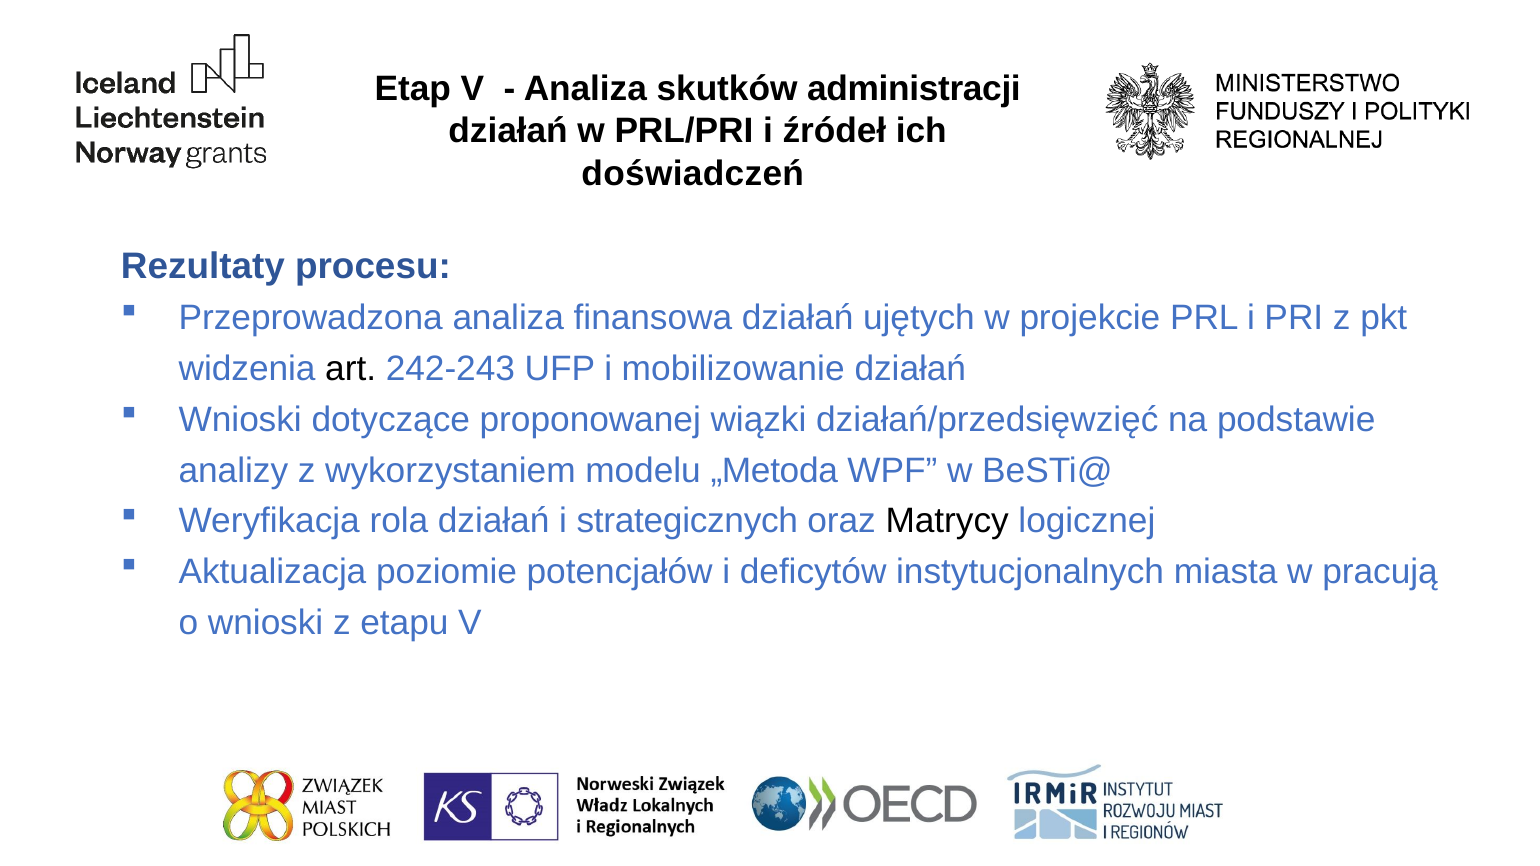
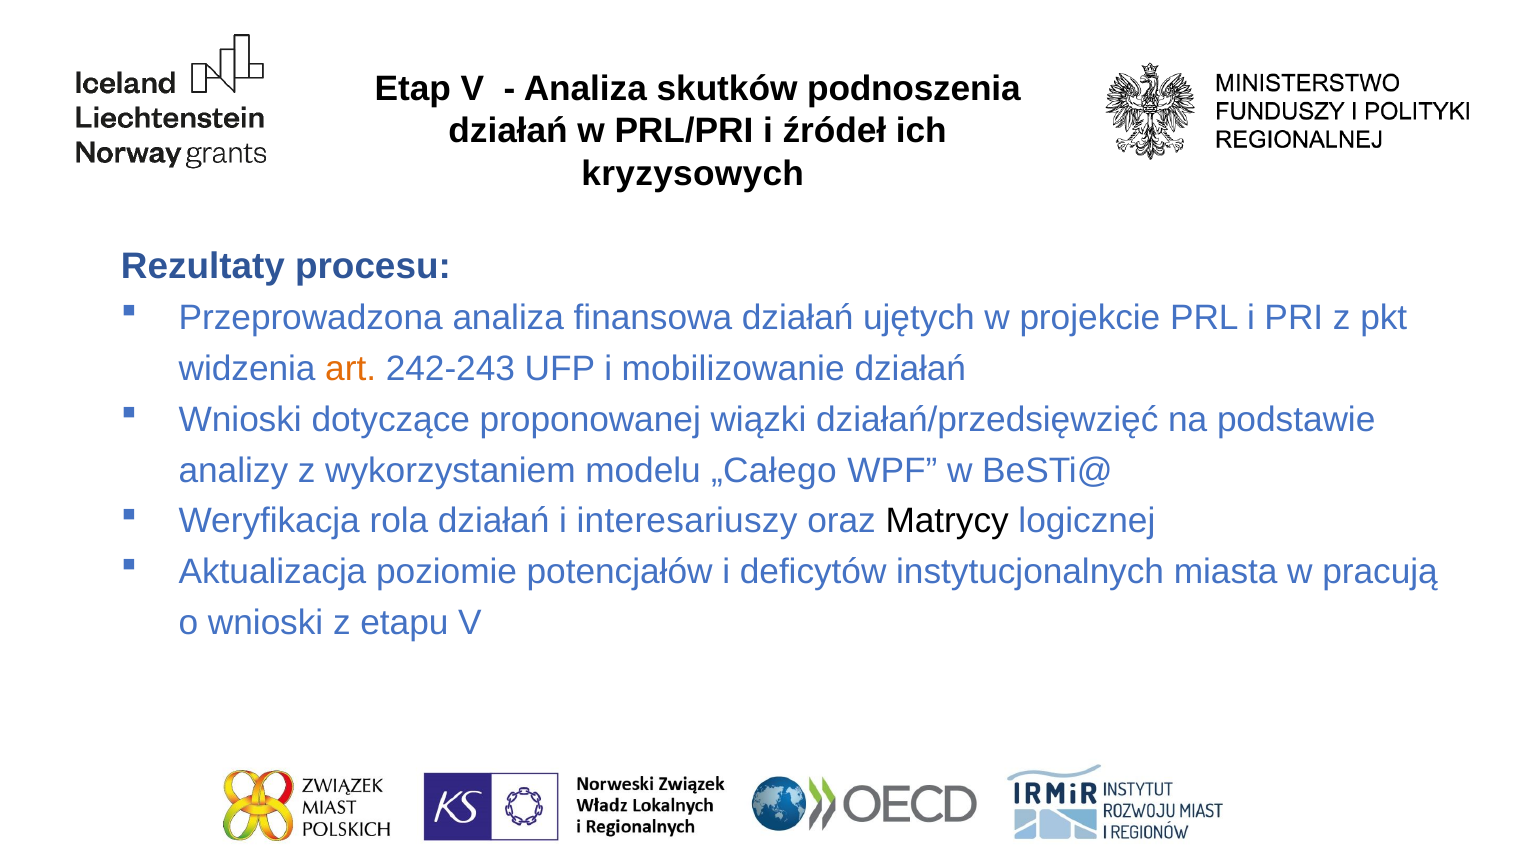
administracji: administracji -> podnoszenia
doświadczeń: doświadczeń -> kryzysowych
art colour: black -> orange
„Metoda: „Metoda -> „Całego
strategicznych: strategicznych -> interesariuszy
